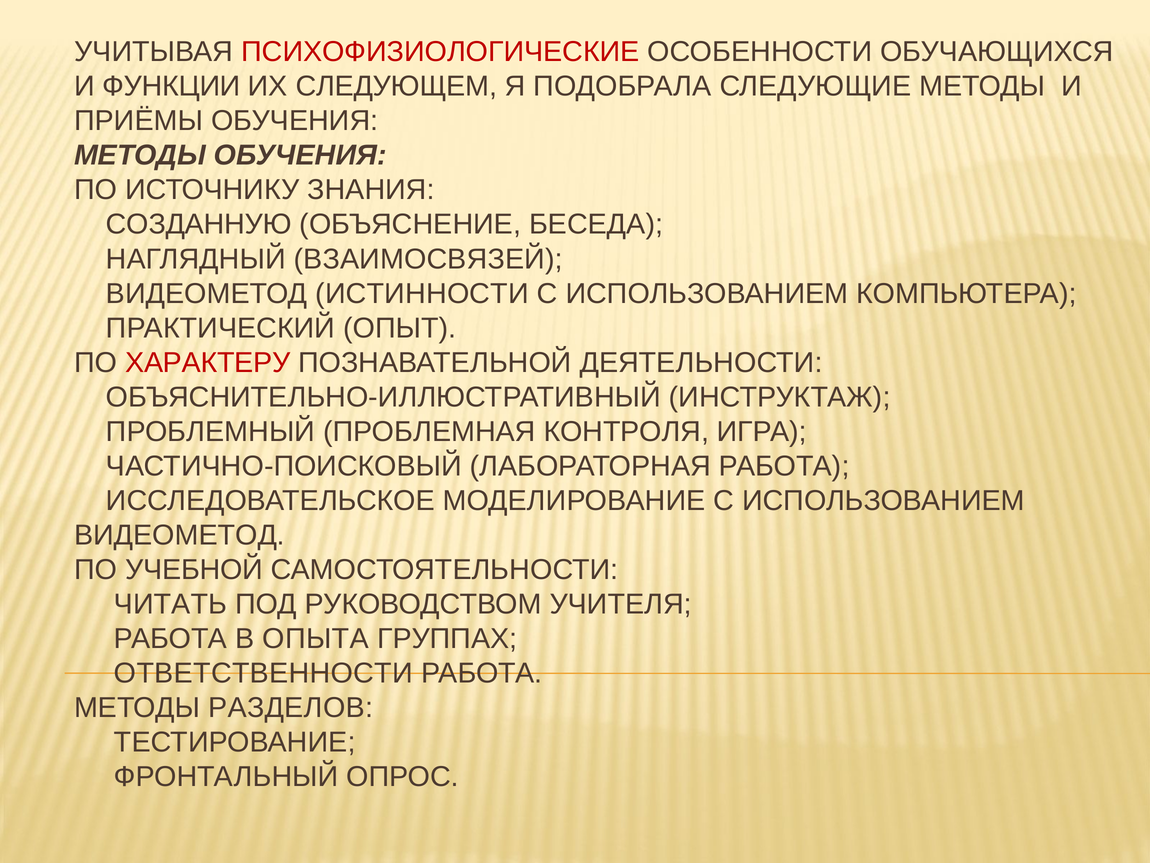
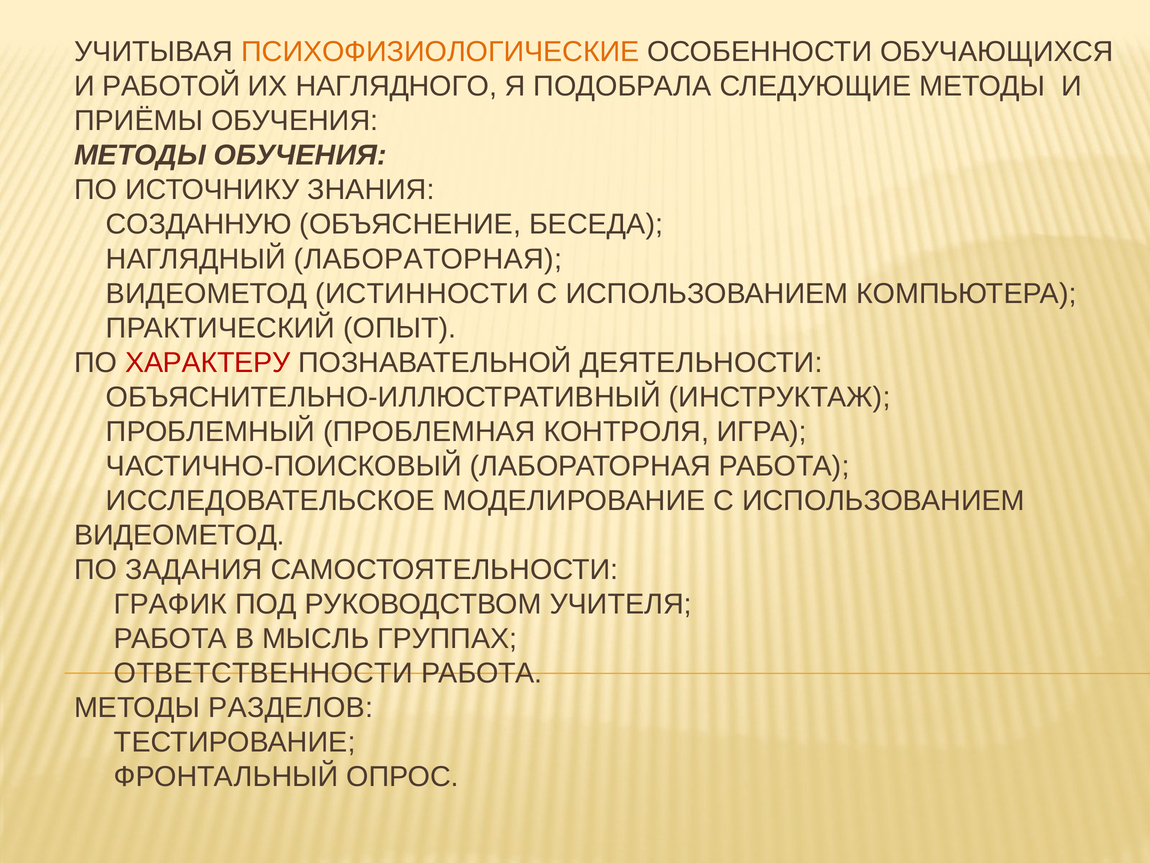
ПСИХОФИЗИОЛОГИЧЕСКИЕ colour: red -> orange
ФУНКЦИИ: ФУНКЦИИ -> РАБОТОЙ
СЛЕДУЮЩЕМ: СЛЕДУЮЩЕМ -> НАГЛЯДНОГО
НАГЛЯДНЫЙ ВЗАИМОСВЯЗЕЙ: ВЗАИМОСВЯЗЕЙ -> ЛАБОРАТОРНАЯ
УЧЕБНОЙ: УЧЕБНОЙ -> ЗАДАНИЯ
ЧИТАТЬ: ЧИТАТЬ -> ГРАФИК
ОПЫТА: ОПЫТА -> МЫСЛЬ
